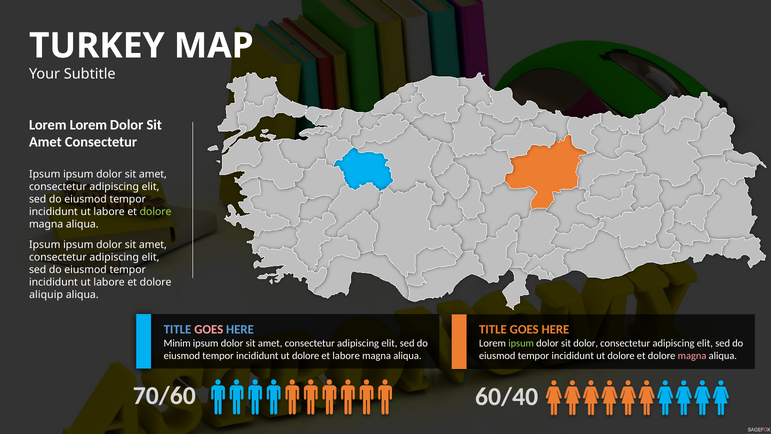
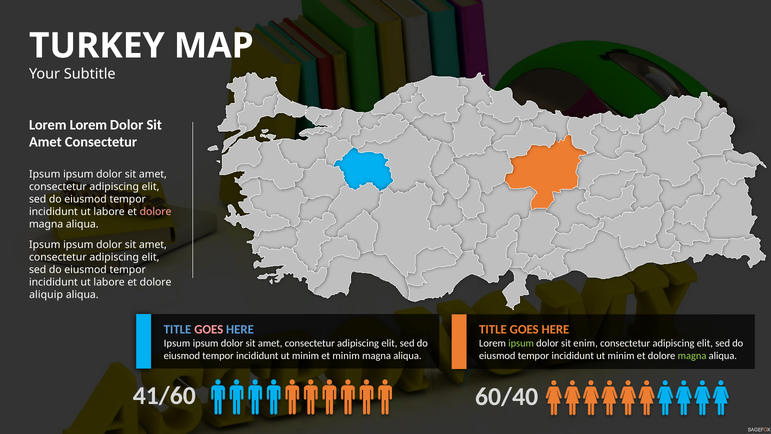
dolore at (156, 212) colour: light green -> pink
Minim at (177, 343): Minim -> Ipsum
sit dolor: dolor -> enim
dolore at (306, 355): dolore -> minim
et labore: labore -> minim
dolore at (621, 356): dolore -> minim
magna at (692, 356) colour: pink -> light green
70/60: 70/60 -> 41/60
